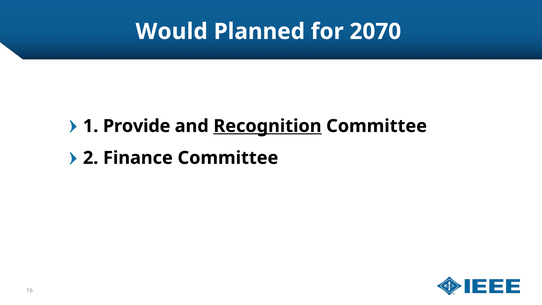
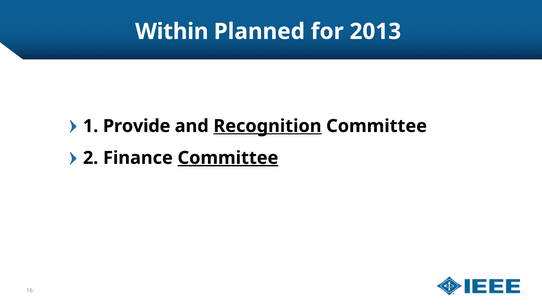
Would: Would -> Within
2070: 2070 -> 2013
Committee at (228, 158) underline: none -> present
